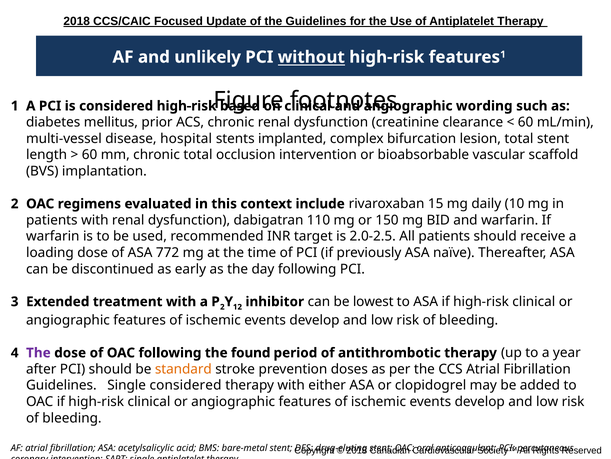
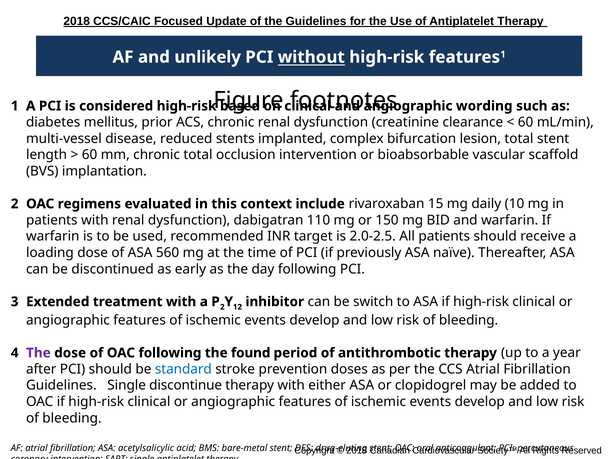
hospital: hospital -> reduced
772: 772 -> 560
lowest: lowest -> switch
standard colour: orange -> blue
Single considered: considered -> discontinue
